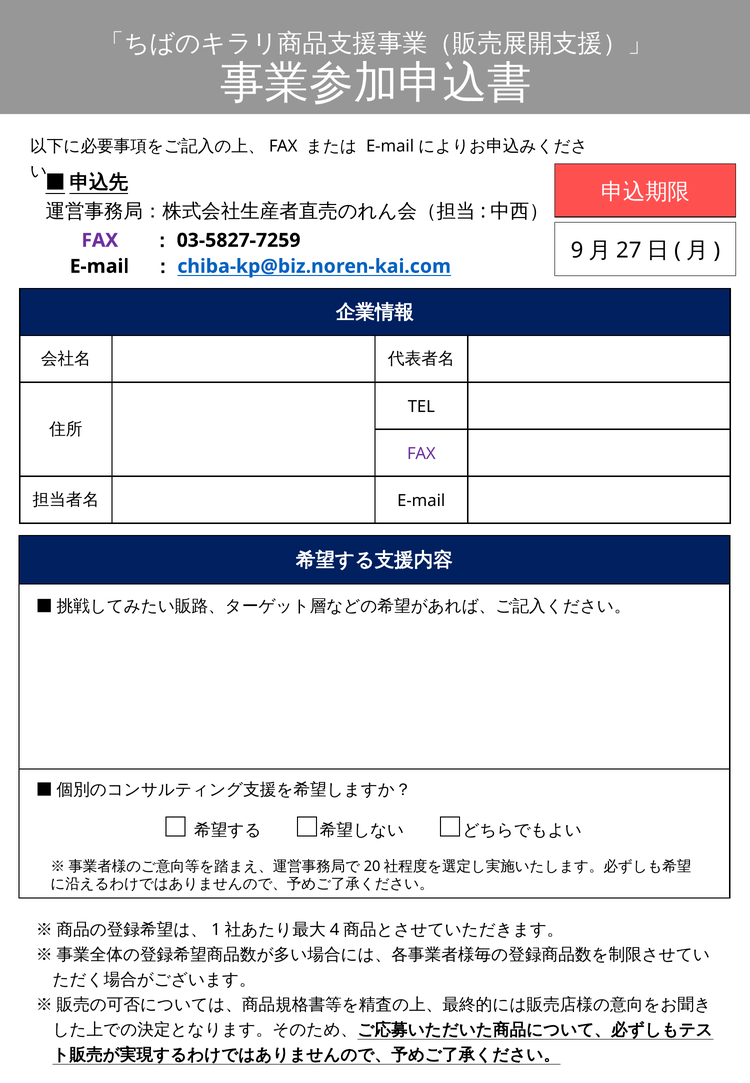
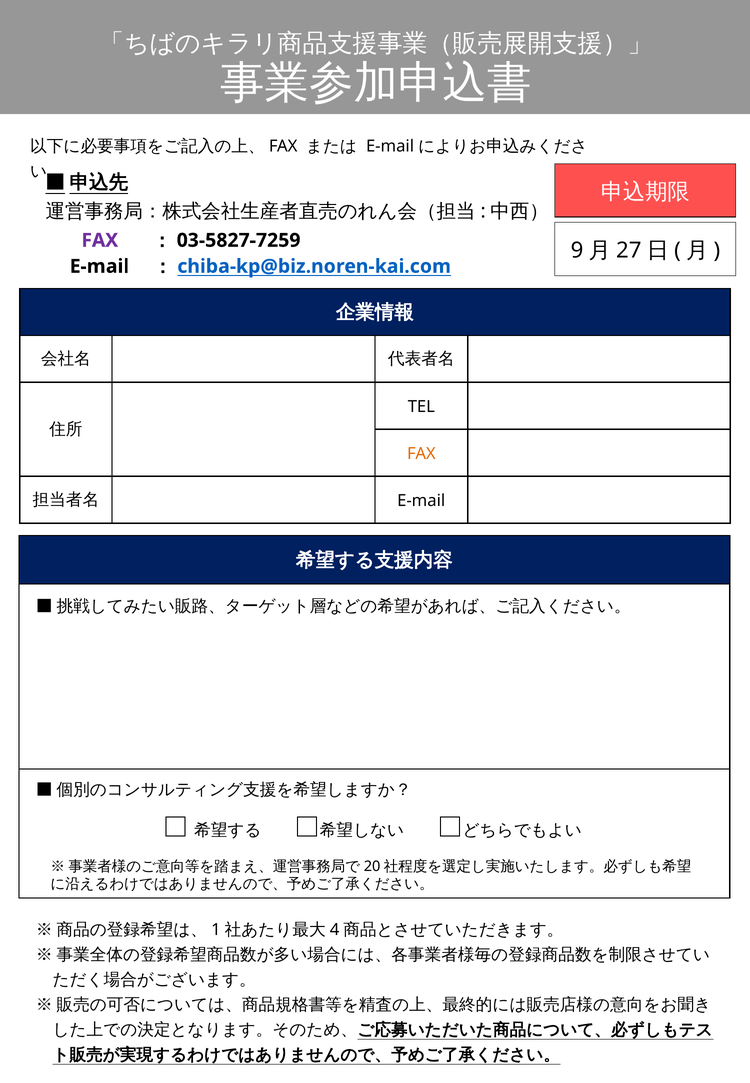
FAX at (421, 454) colour: purple -> orange
